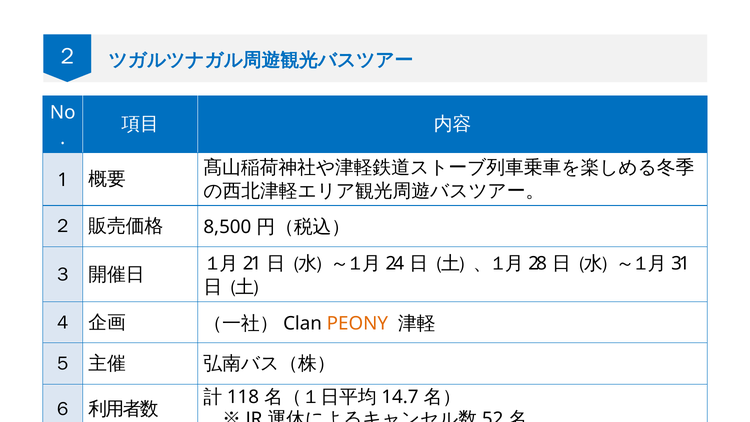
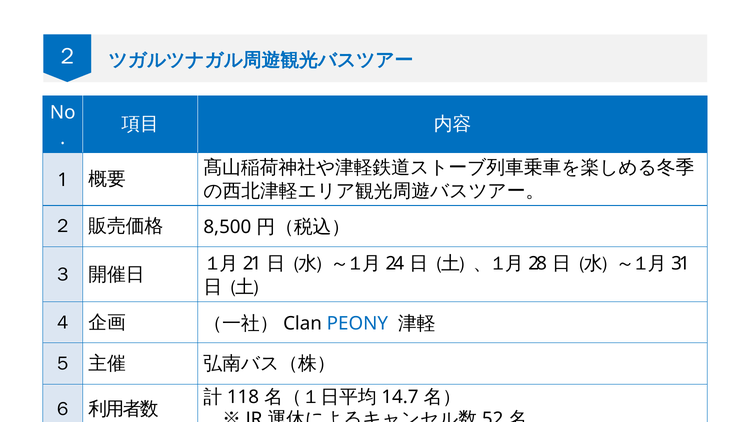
PEONY colour: orange -> blue
